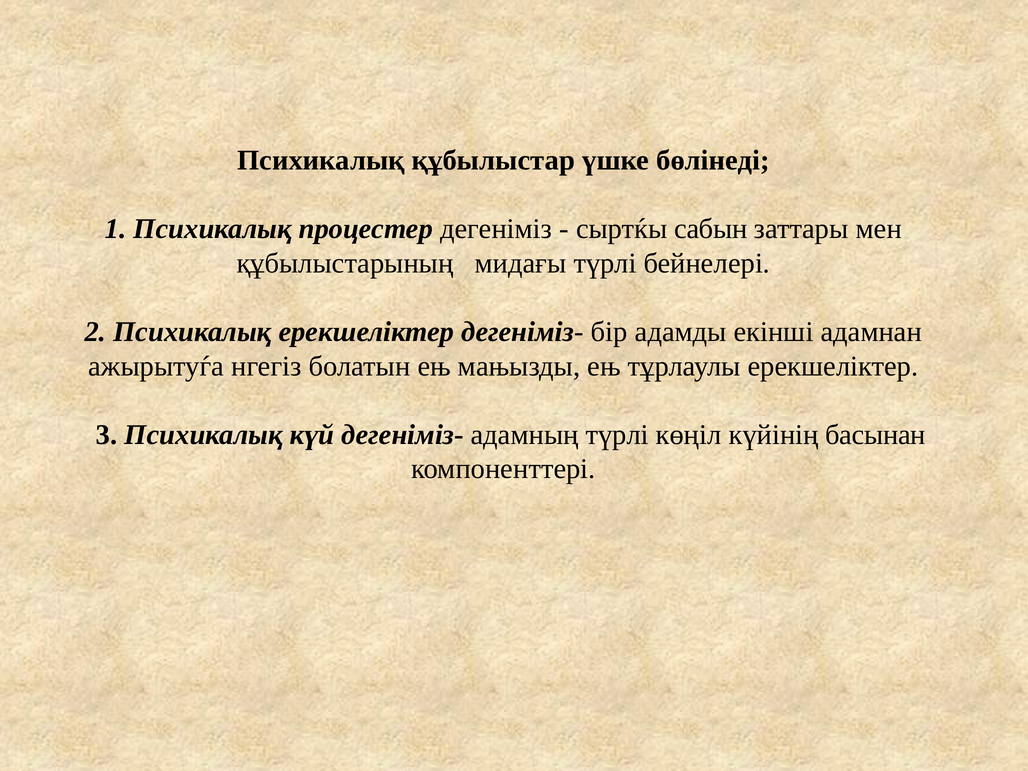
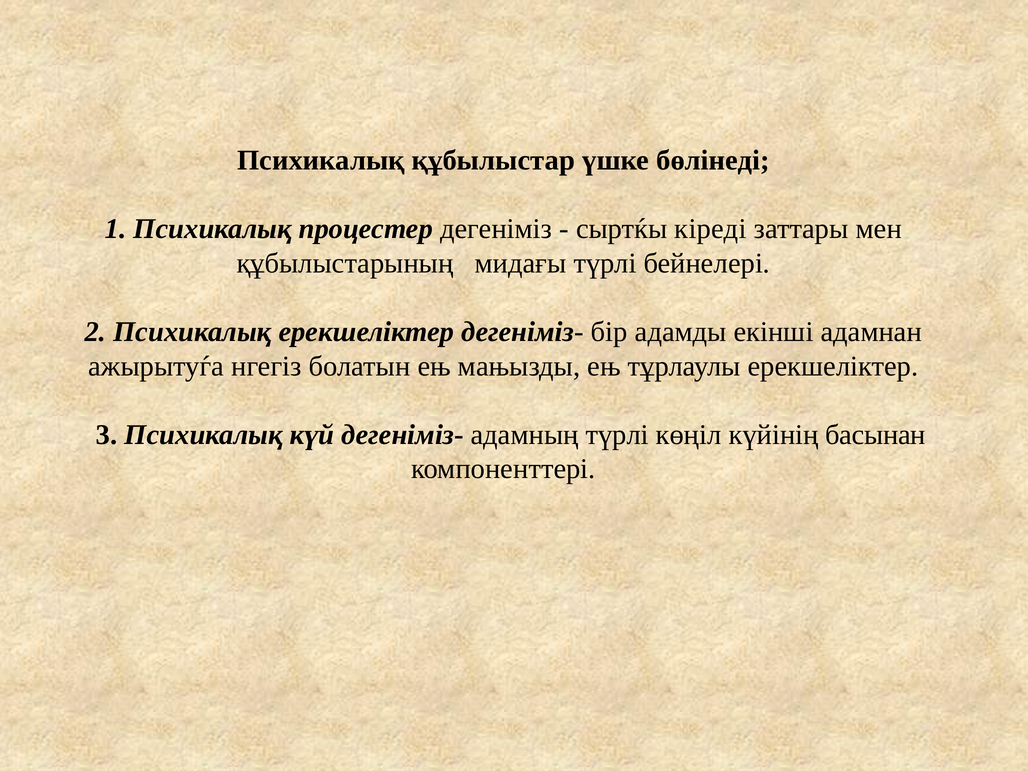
сабын: сабын -> кіреді
